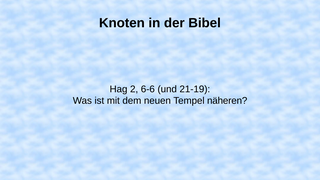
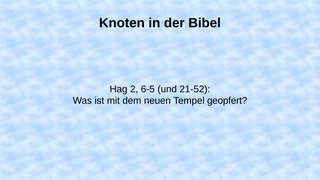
6-6: 6-6 -> 6-5
21-19: 21-19 -> 21-52
näheren: näheren -> geopfert
